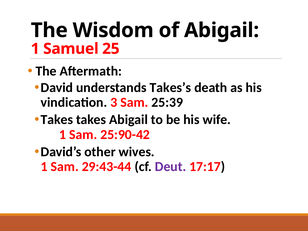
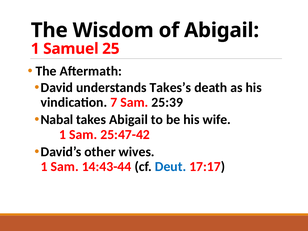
3: 3 -> 7
Takes at (57, 120): Takes -> Nabal
25:90-42: 25:90-42 -> 25:47-42
29:43-44: 29:43-44 -> 14:43-44
Deut colour: purple -> blue
